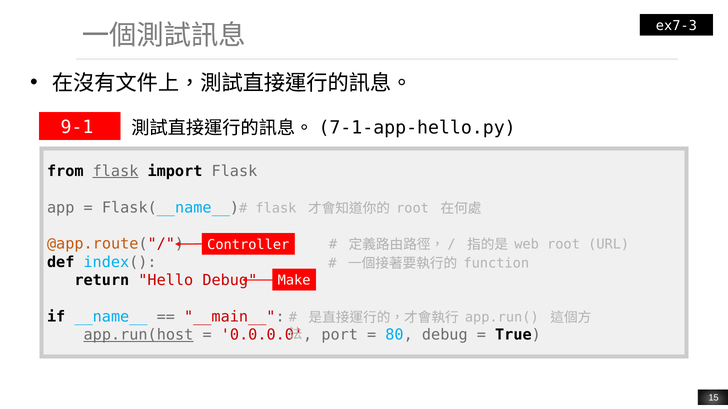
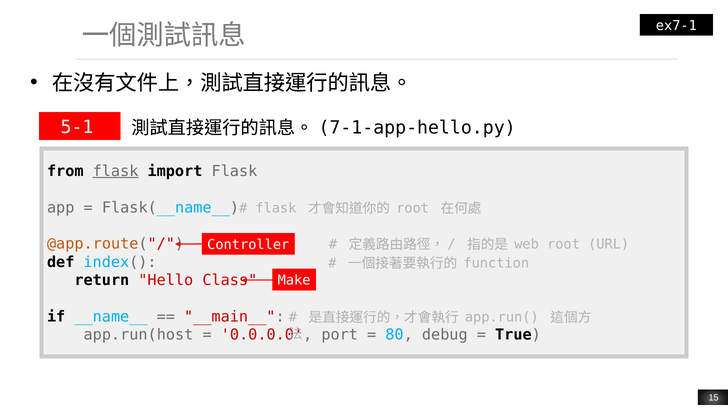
ex7-3: ex7-3 -> ex7-1
9-1: 9-1 -> 5-1
Hello Debug: Debug -> Class
app.run(host underline: present -> none
